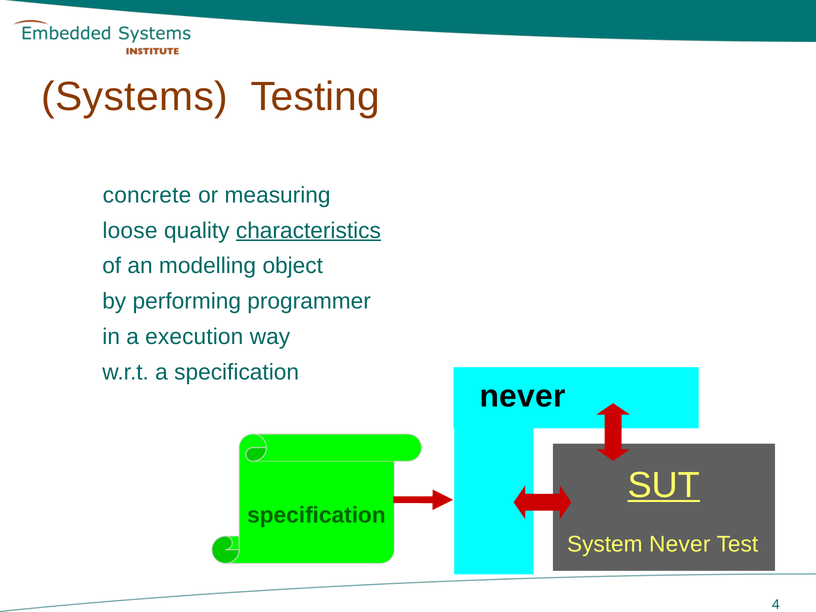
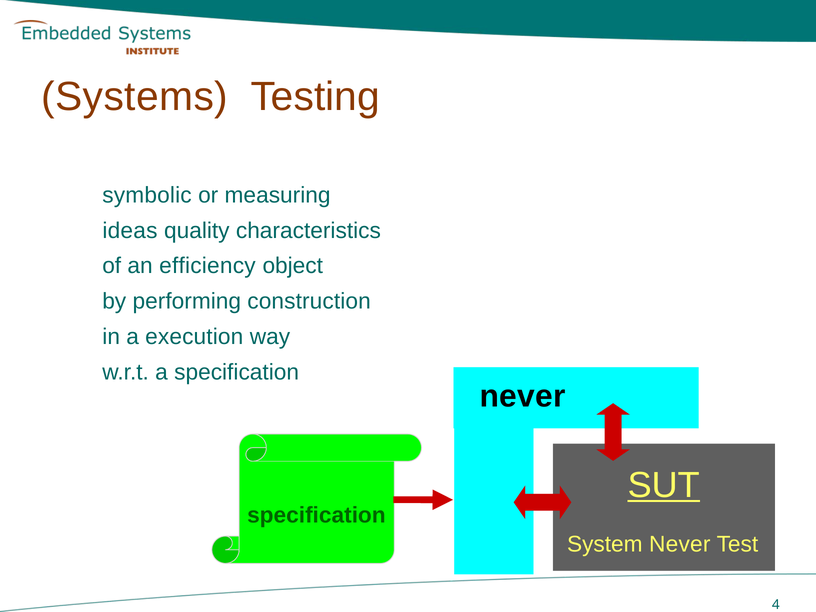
concrete: concrete -> symbolic
loose: loose -> ideas
characteristics underline: present -> none
modelling: modelling -> efficiency
programmer: programmer -> construction
